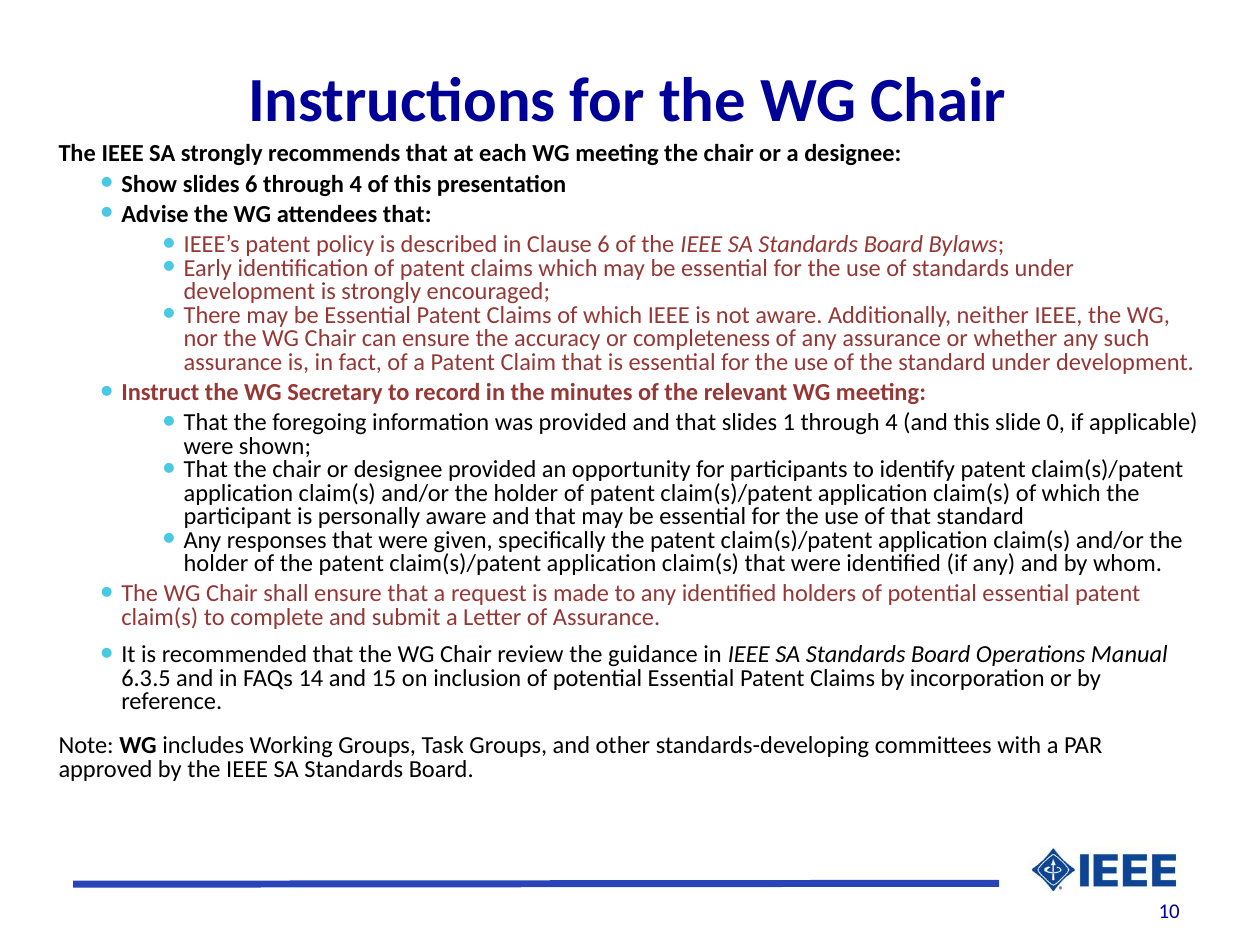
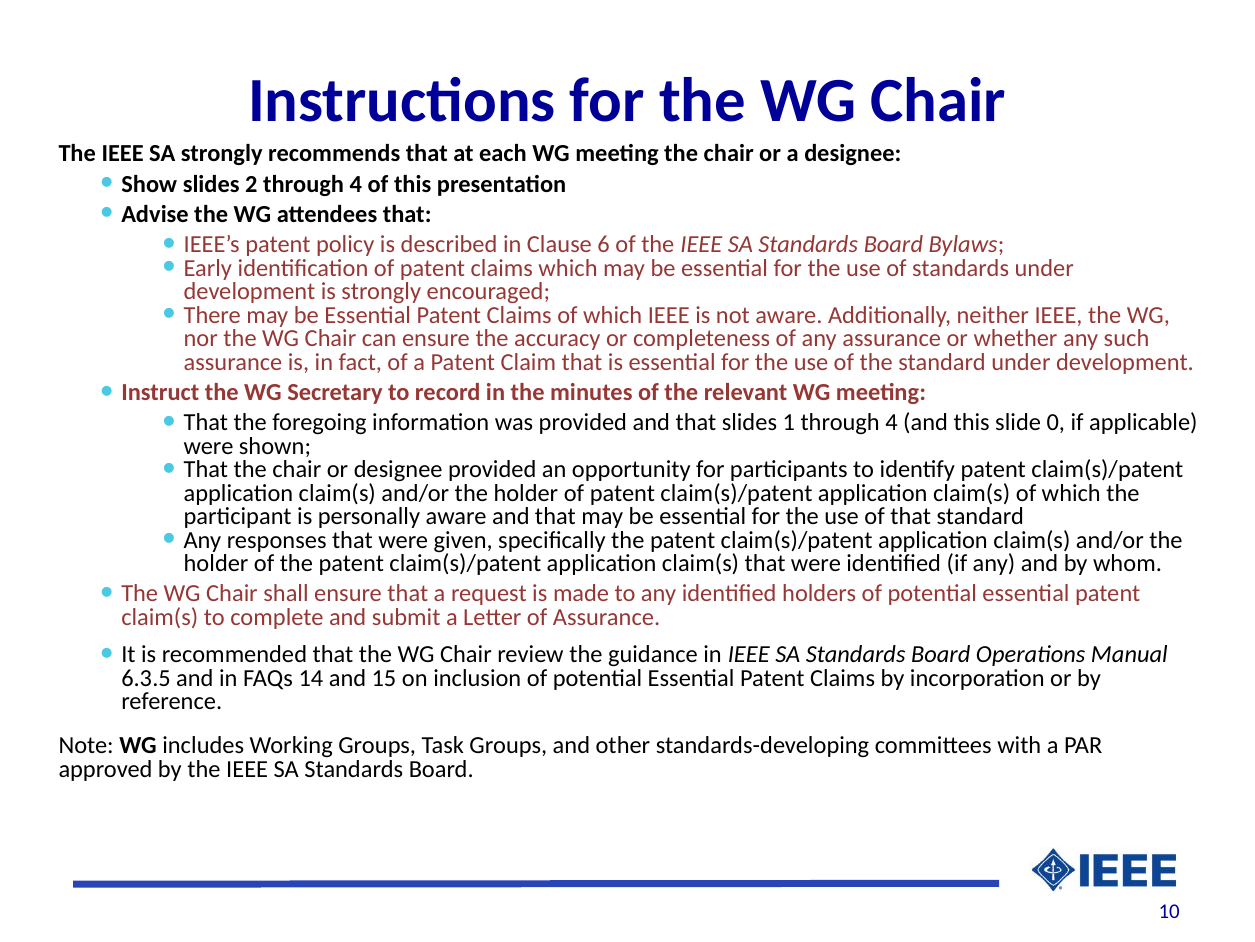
slides 6: 6 -> 2
